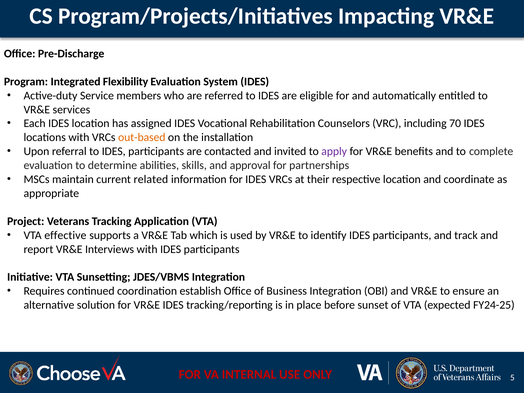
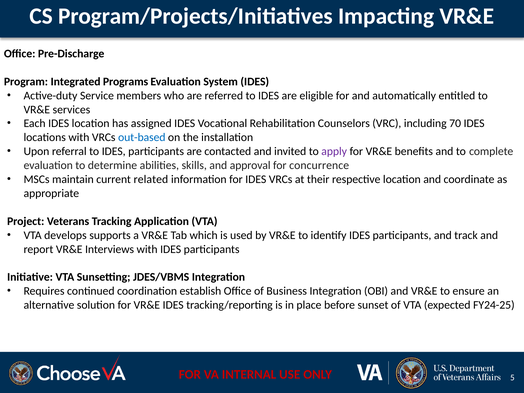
Flexibility: Flexibility -> Programs
out-based colour: orange -> blue
partnerships: partnerships -> concurrence
effective: effective -> develops
